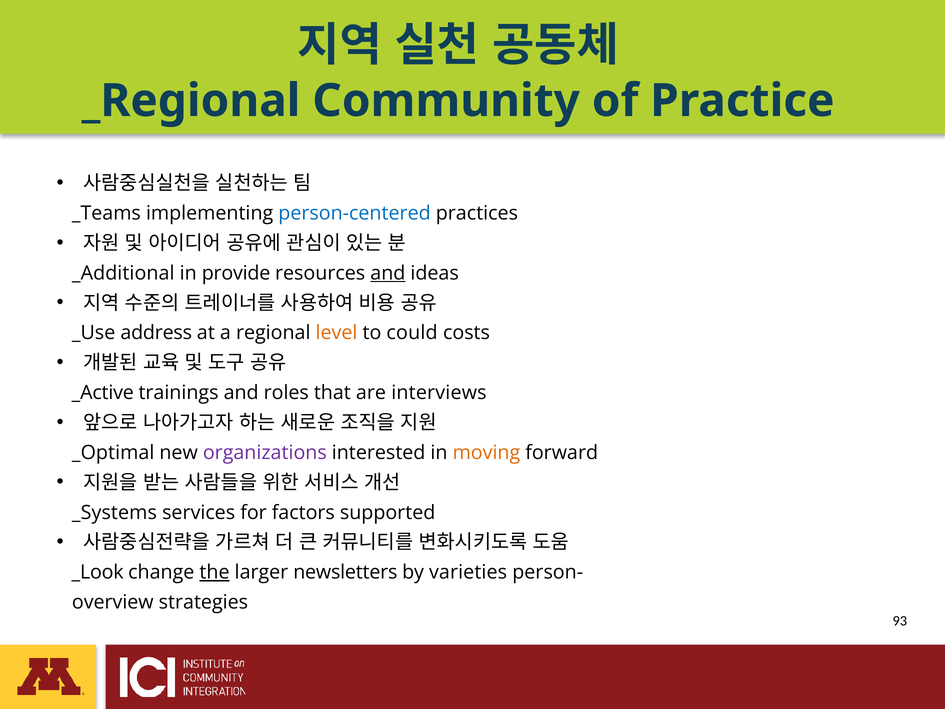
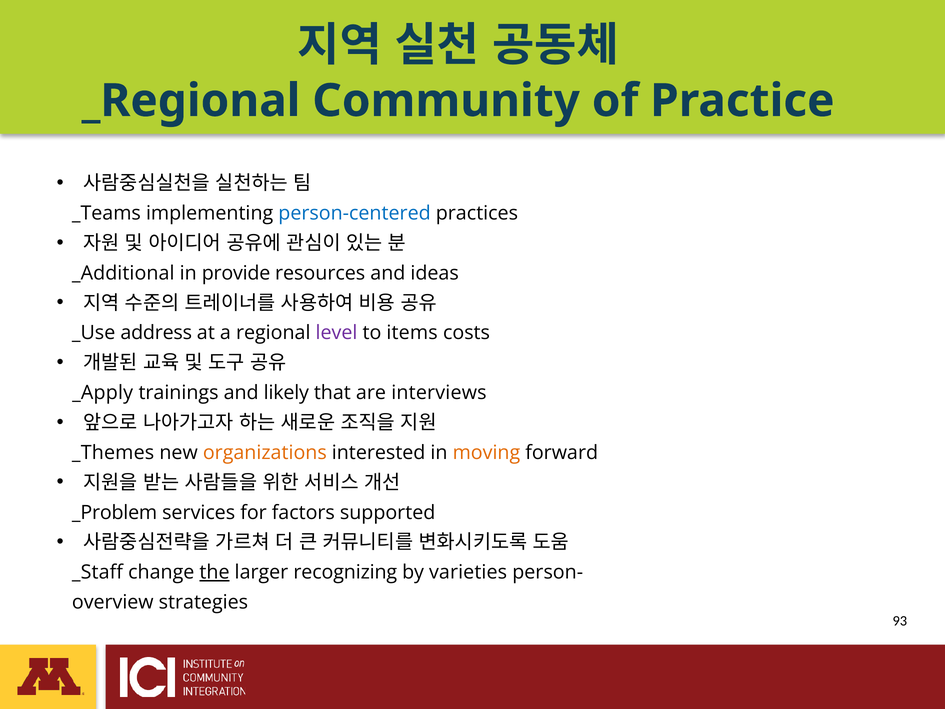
and at (388, 273) underline: present -> none
level colour: orange -> purple
could: could -> items
_Active: _Active -> _Apply
roles: roles -> likely
_Optimal: _Optimal -> _Themes
organizations colour: purple -> orange
_Systems: _Systems -> _Problem
_Look: _Look -> _Staff
newsletters: newsletters -> recognizing
